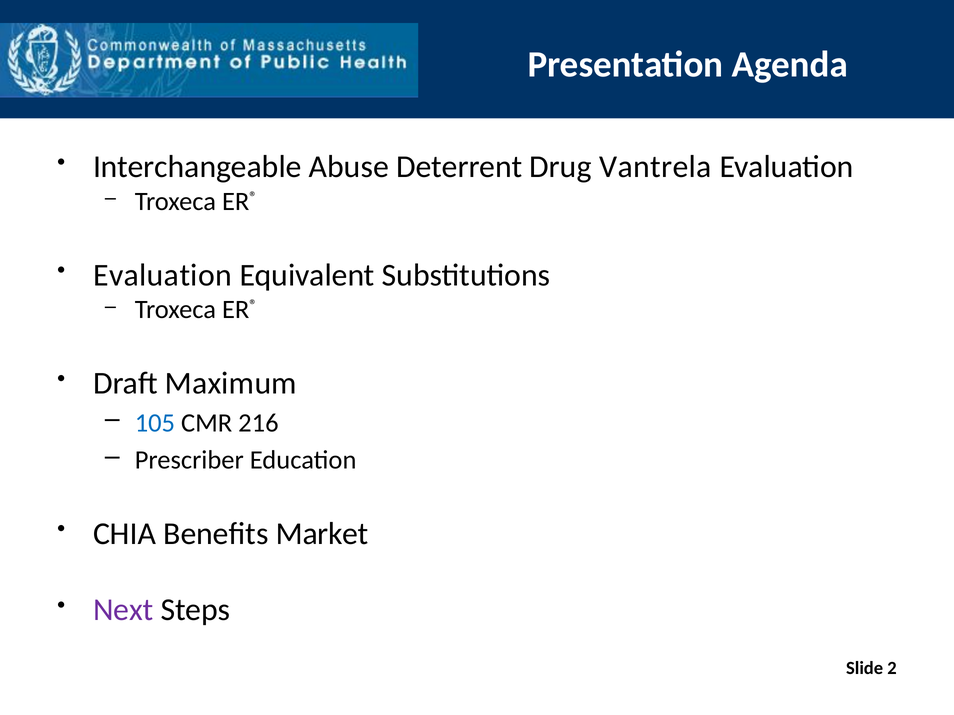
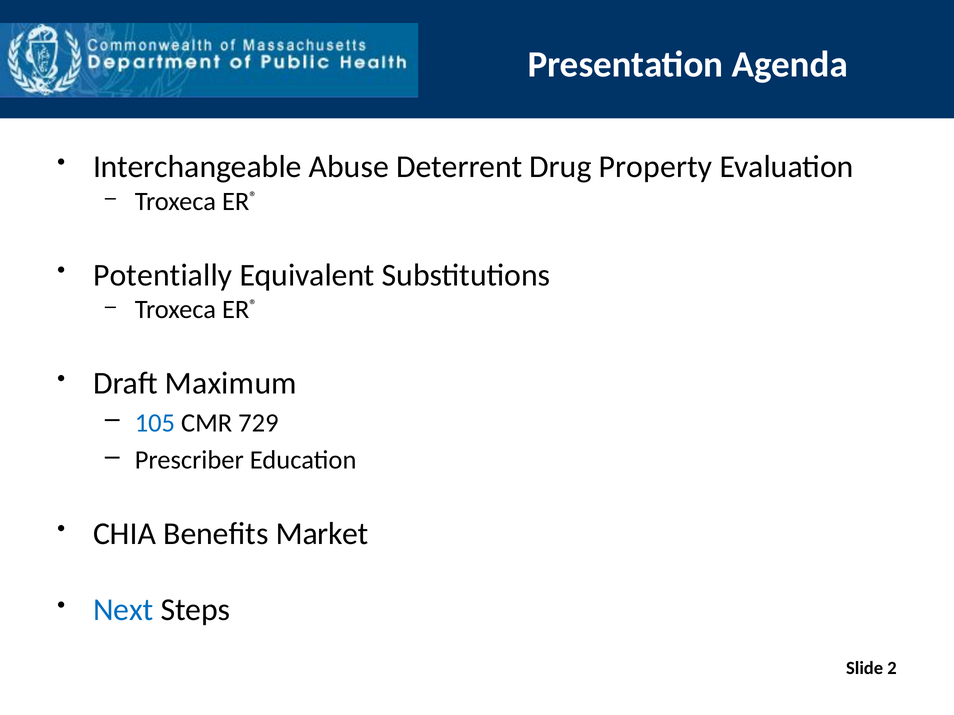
Vantrela: Vantrela -> Property
Evaluation at (163, 275): Evaluation -> Potentially
216: 216 -> 729
Next colour: purple -> blue
